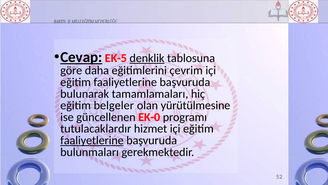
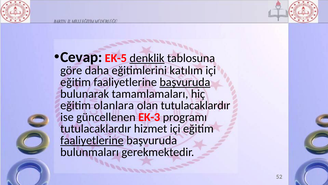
Cevap underline: present -> none
çevrim: çevrim -> katılım
başvuruda at (185, 82) underline: none -> present
belgeler: belgeler -> olanlara
olan yürütülmesine: yürütülmesine -> tutulacaklardır
EK-0: EK-0 -> EK-3
